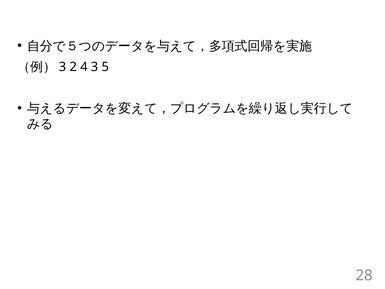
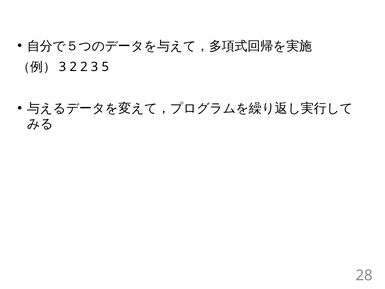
2 4: 4 -> 2
